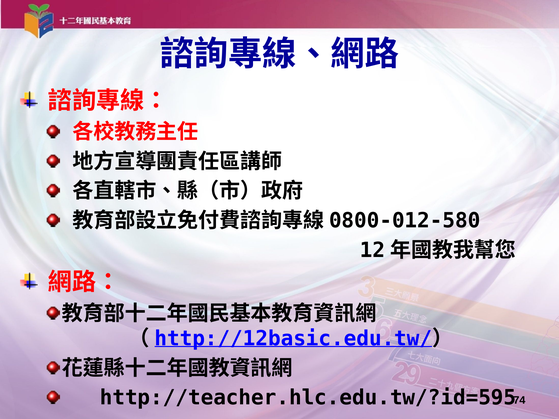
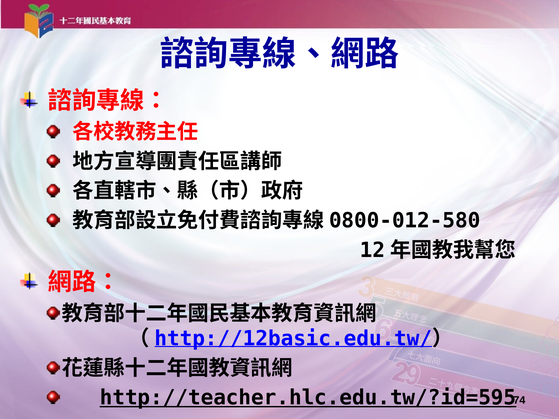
http://teacher.hlc.edu.tw/?id=595 underline: none -> present
